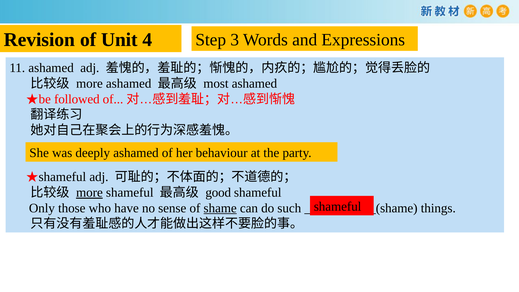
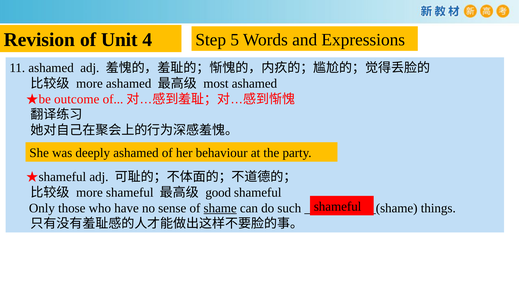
3: 3 -> 5
followed: followed -> outcome
more at (89, 193) underline: present -> none
